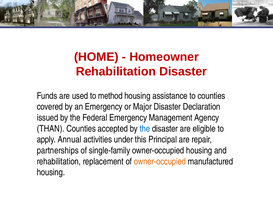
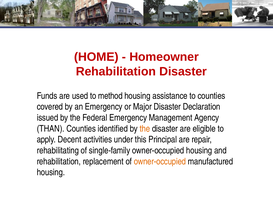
accepted: accepted -> identified
the at (145, 128) colour: blue -> orange
Annual: Annual -> Decent
partnerships: partnerships -> rehabilitating
